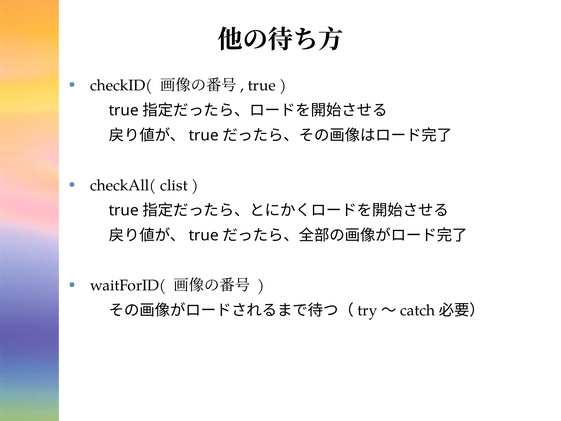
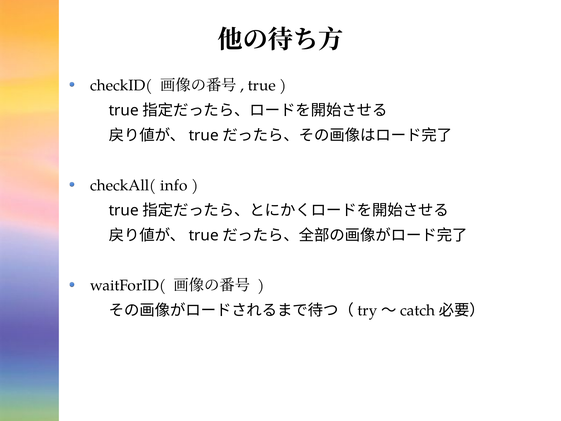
clist: clist -> info
